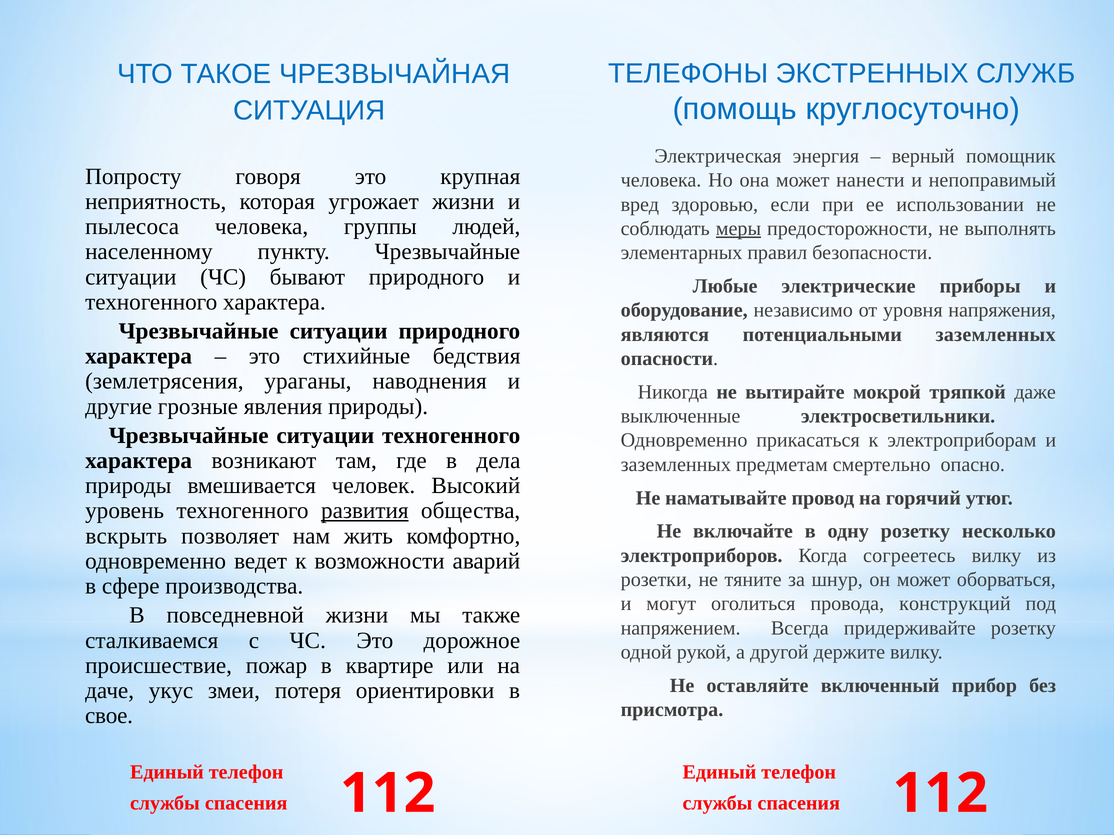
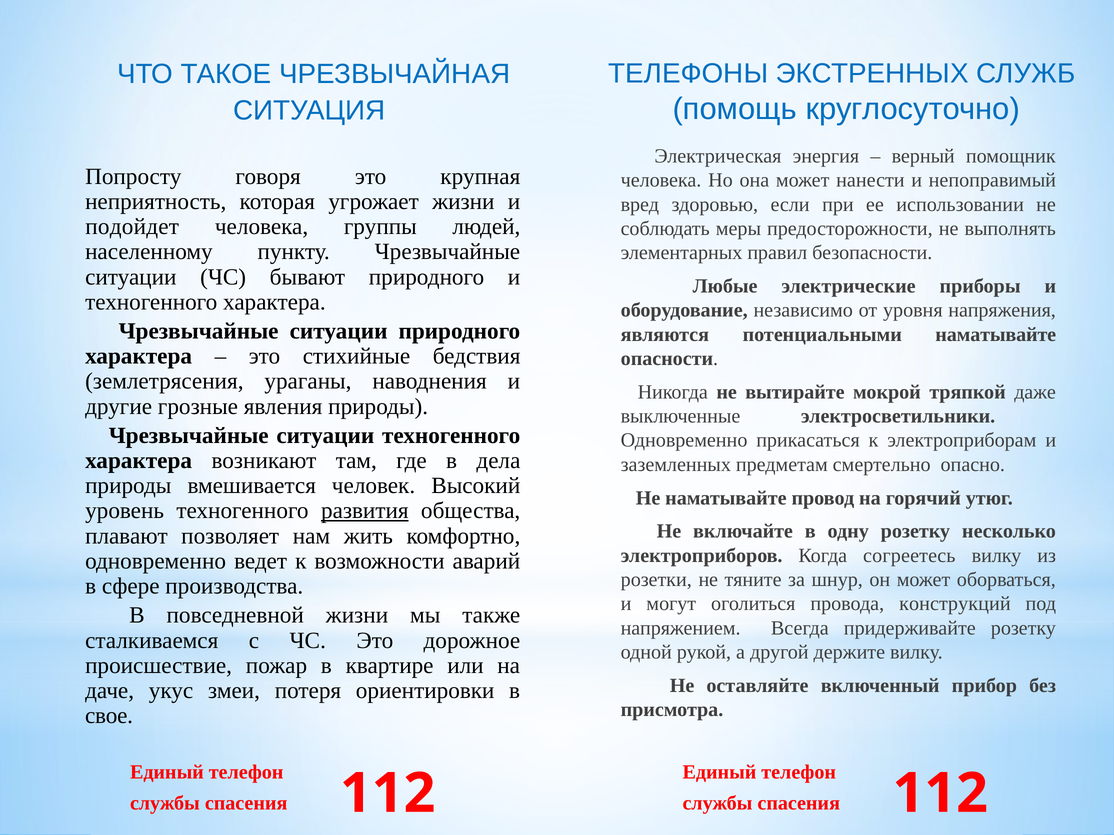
пылесоса: пылесоса -> подойдет
меры underline: present -> none
потенциальными заземленных: заземленных -> наматывайте
вскрыть: вскрыть -> плавают
